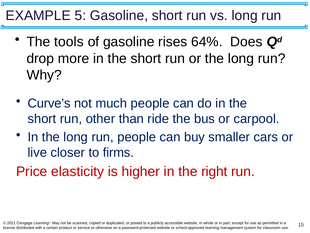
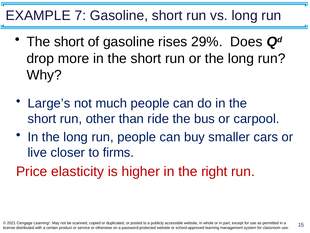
5: 5 -> 7
tools at (69, 42): tools -> short
64%: 64% -> 29%
Curve’s: Curve’s -> Large’s
